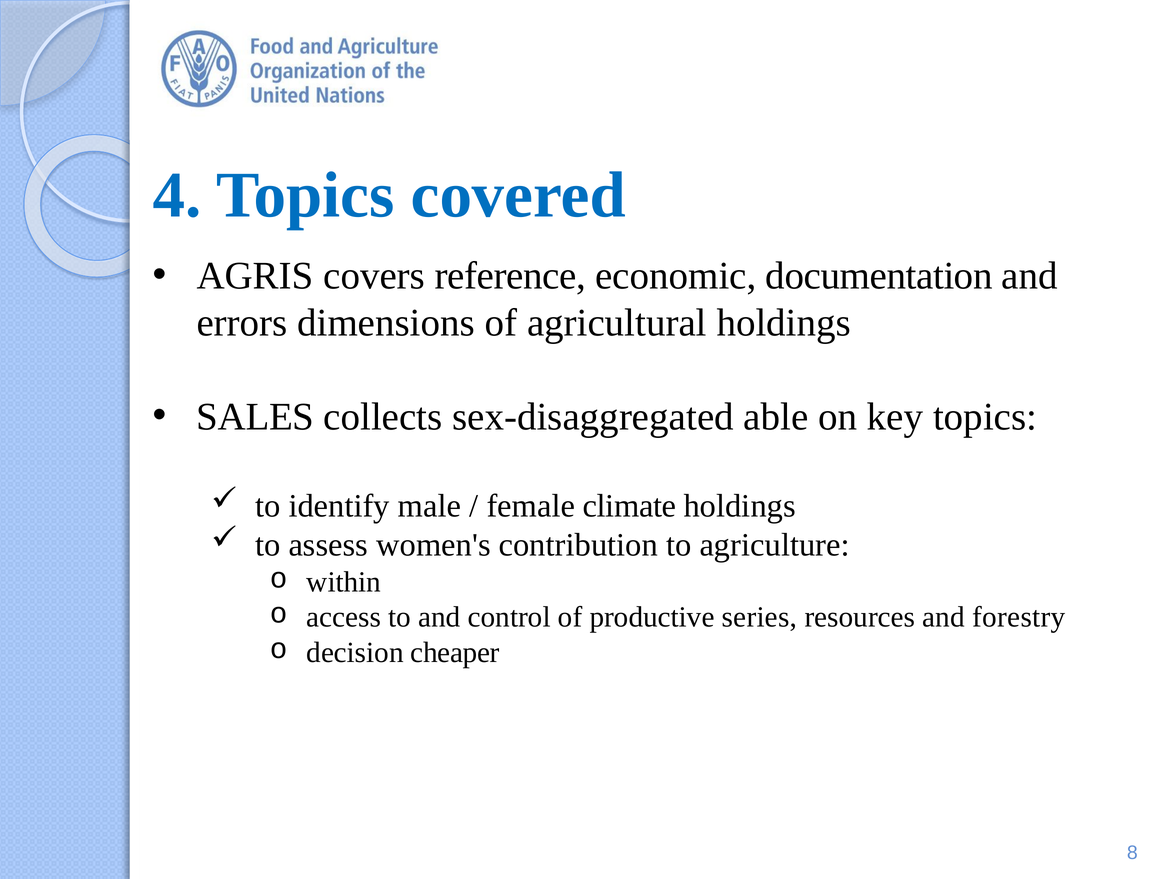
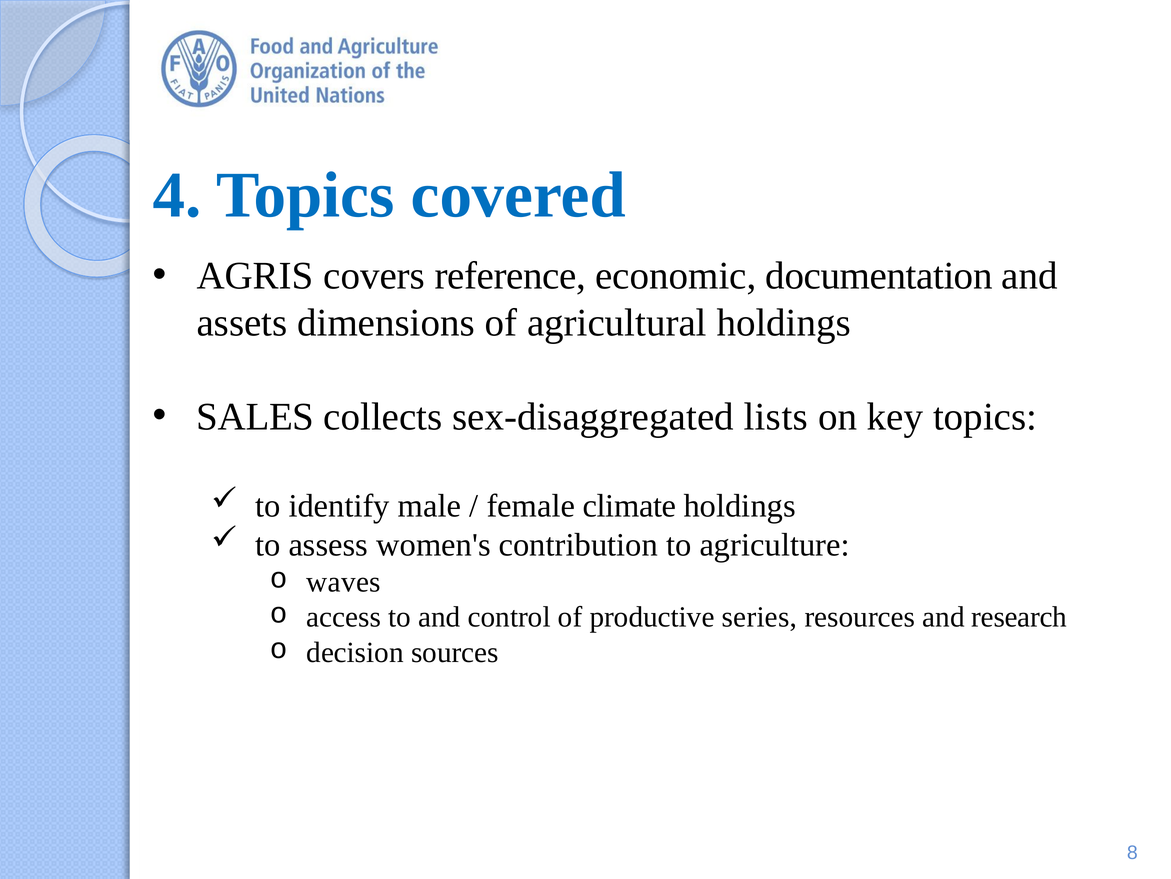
errors: errors -> assets
able: able -> lists
within: within -> waves
forestry: forestry -> research
cheaper: cheaper -> sources
